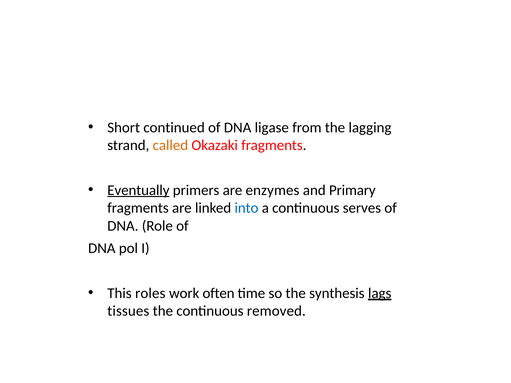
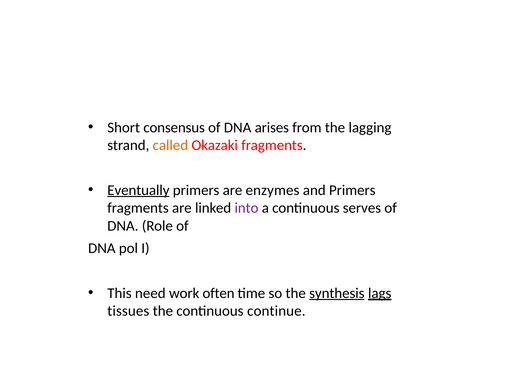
continued: continued -> consensus
ligase: ligase -> arises
and Primary: Primary -> Primers
into colour: blue -> purple
roles: roles -> need
synthesis underline: none -> present
removed: removed -> continue
